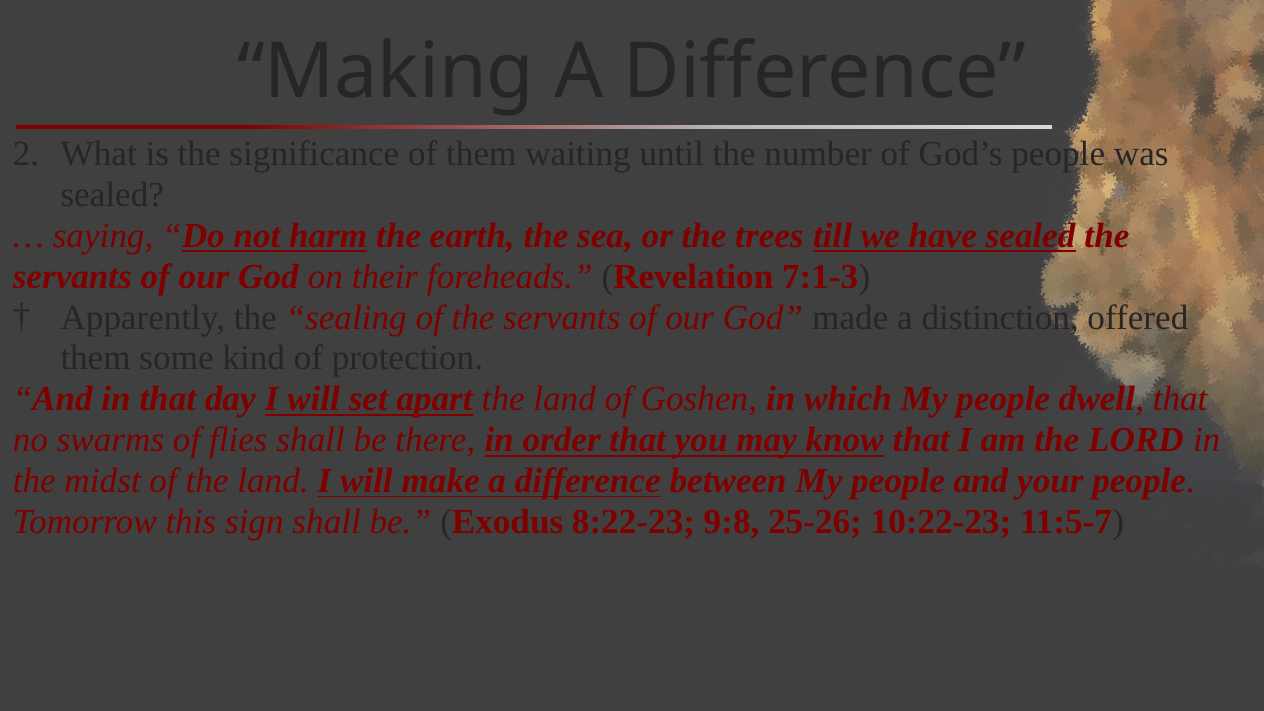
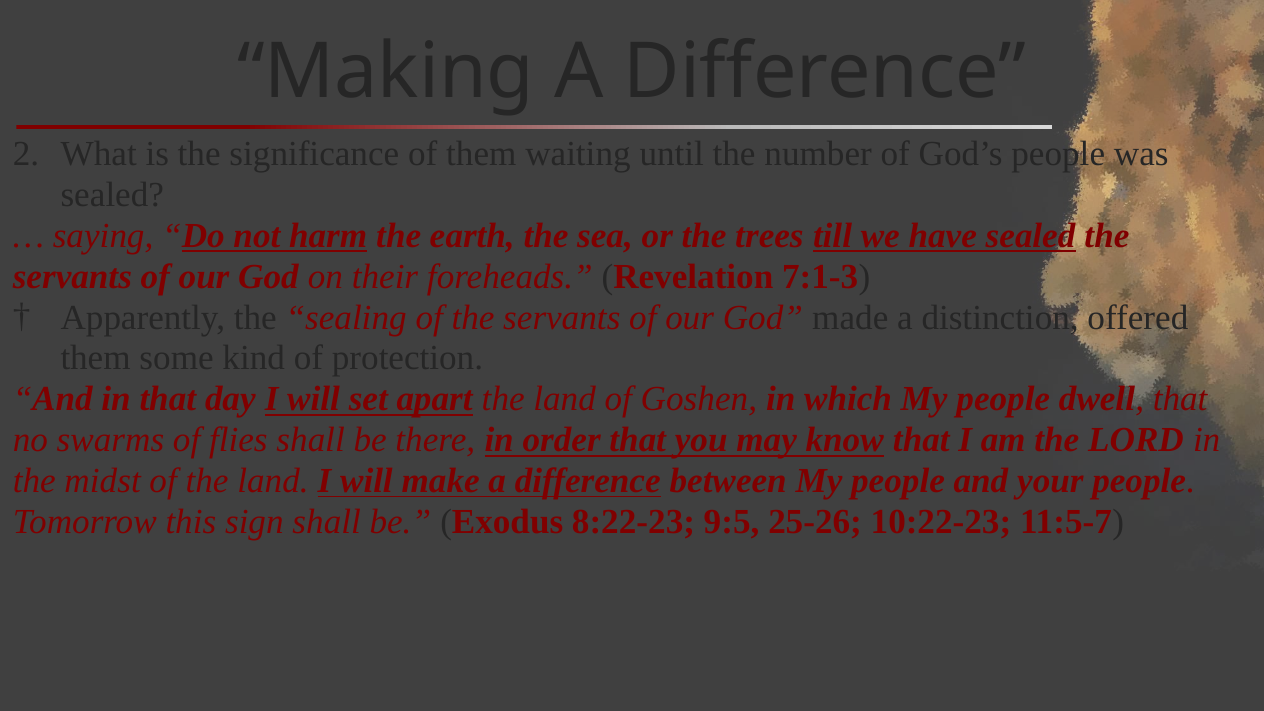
9:8: 9:8 -> 9:5
